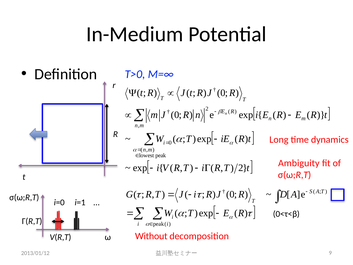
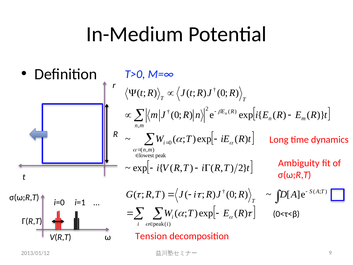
Without: Without -> Tension
